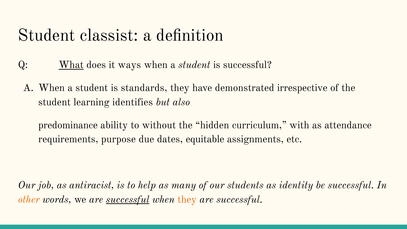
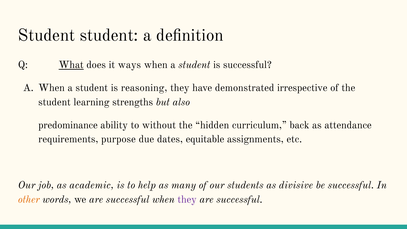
Student classist: classist -> student
standards: standards -> reasoning
identifies: identifies -> strengths
with: with -> back
antiracist: antiracist -> academic
identity: identity -> divisive
successful at (128, 199) underline: present -> none
they at (187, 199) colour: orange -> purple
